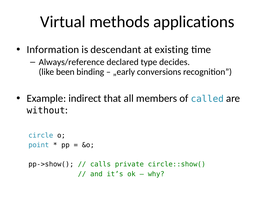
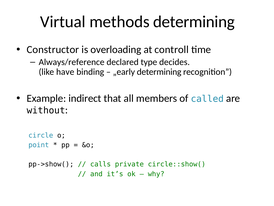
methods applications: applications -> determining
Information: Information -> Constructor
descendant: descendant -> overloading
existing: existing -> controll
been: been -> have
„early conversions: conversions -> determining
